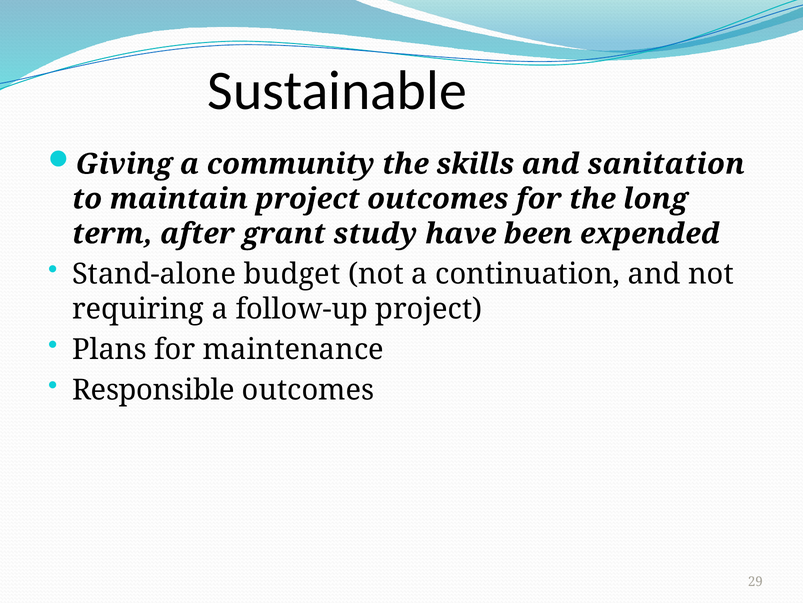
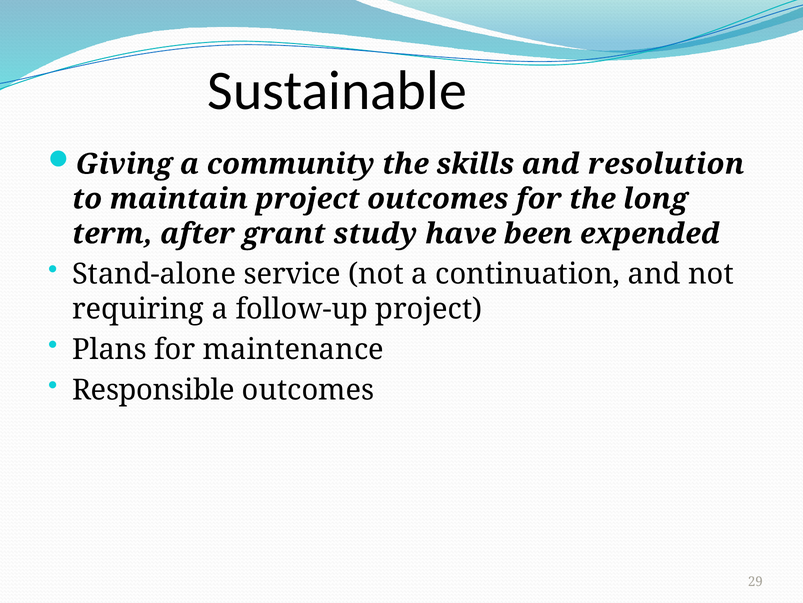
sanitation: sanitation -> resolution
budget: budget -> service
